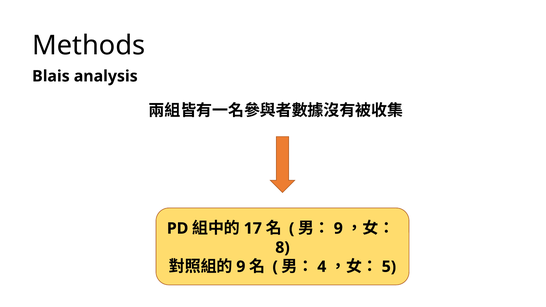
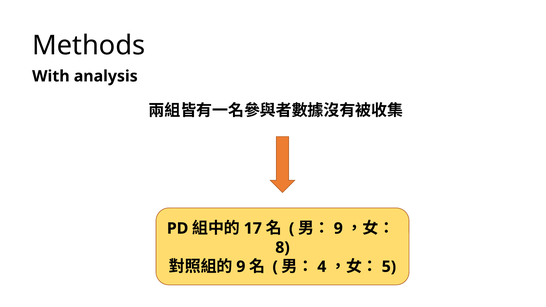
Blais: Blais -> With
